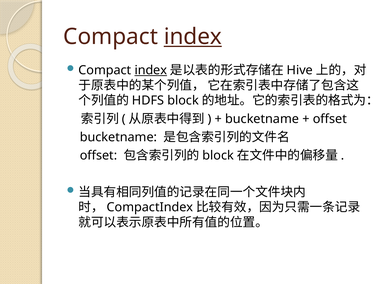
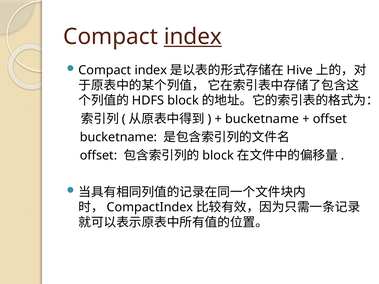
index at (151, 70) underline: present -> none
